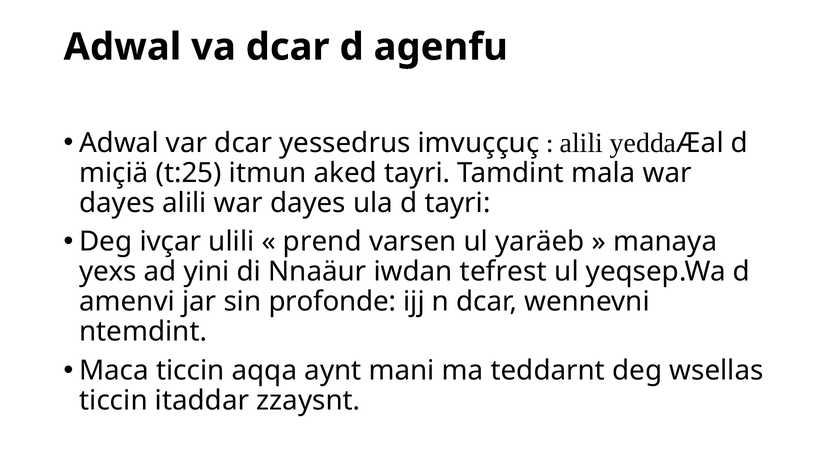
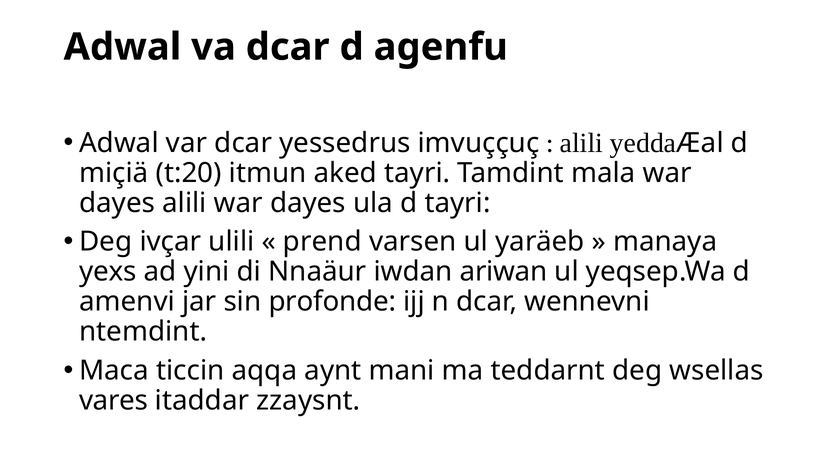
t:25: t:25 -> t:20
tefrest: tefrest -> ariwan
ticcin at (113, 401): ticcin -> vares
